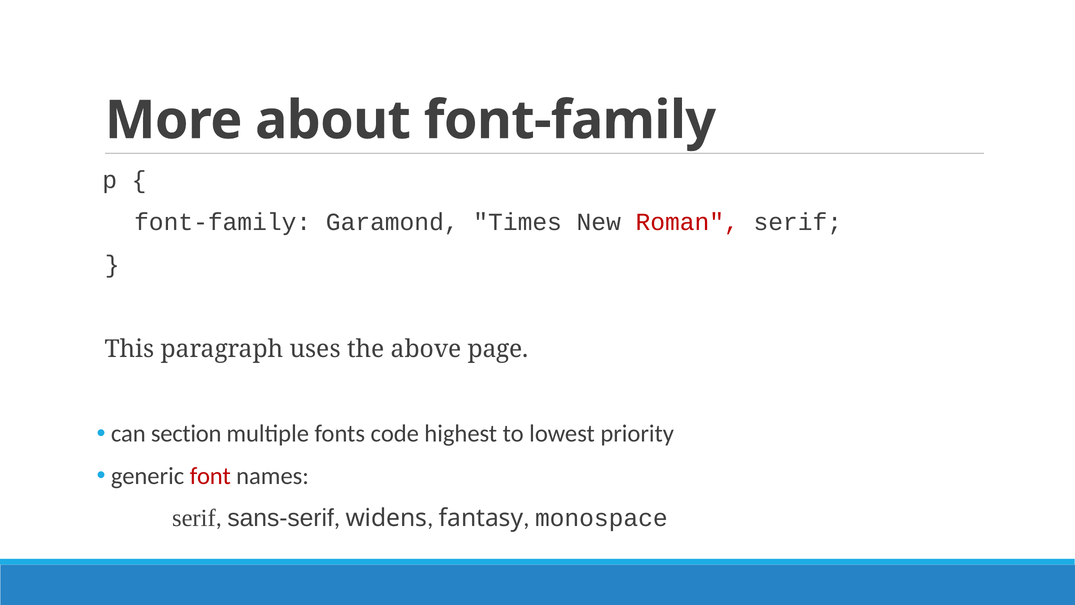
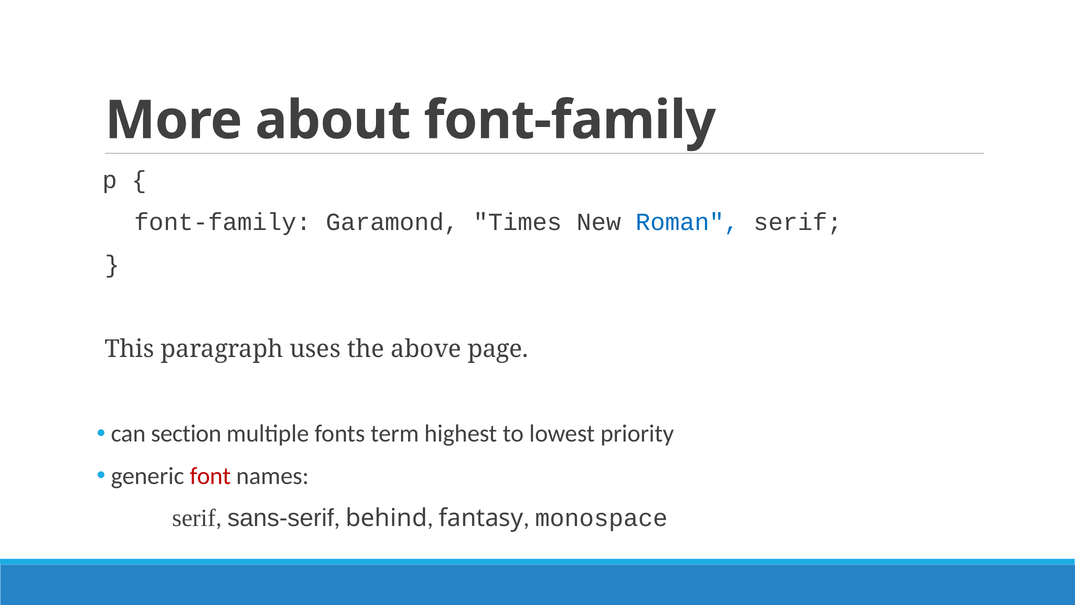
Roman colour: red -> blue
code: code -> term
widens: widens -> behind
